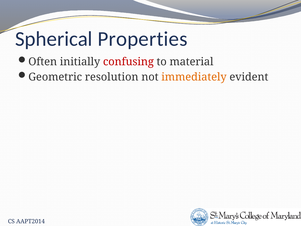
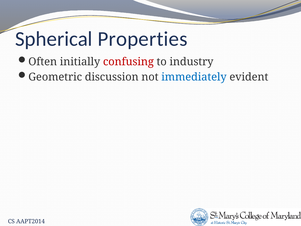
material: material -> industry
resolution: resolution -> discussion
immediately colour: orange -> blue
